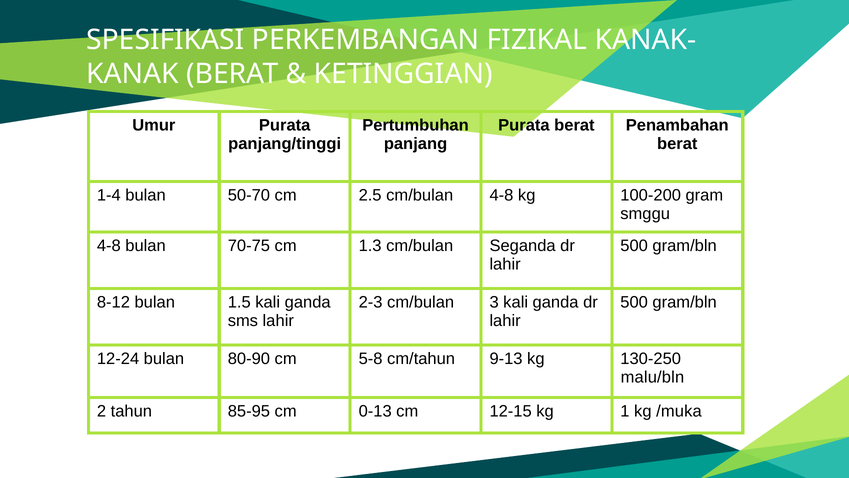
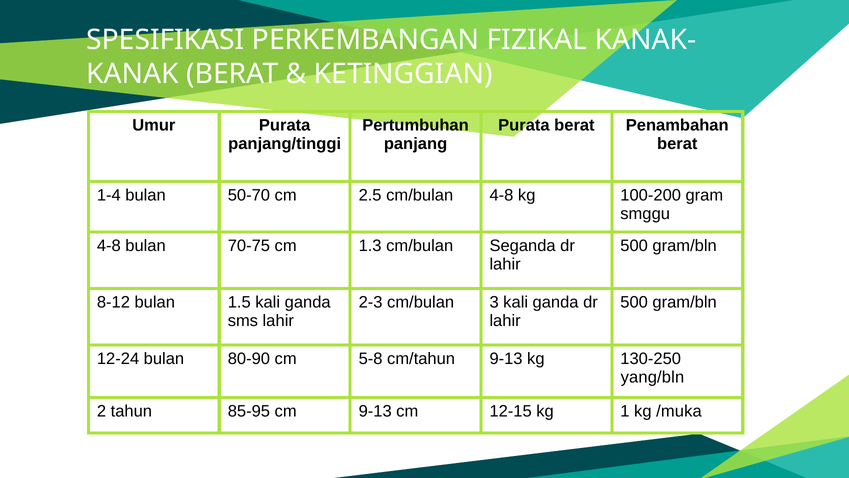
malu/bln: malu/bln -> yang/bln
cm 0-13: 0-13 -> 9-13
